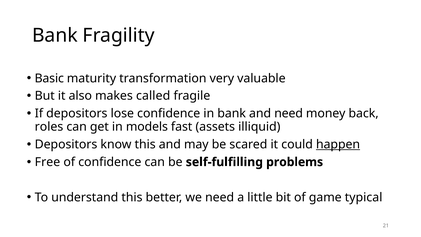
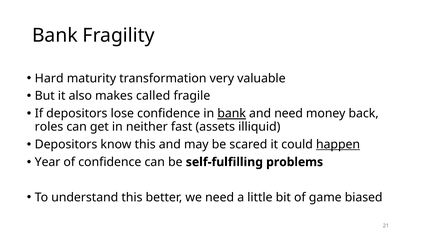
Basic: Basic -> Hard
bank at (232, 113) underline: none -> present
models: models -> neither
Free: Free -> Year
typical: typical -> biased
